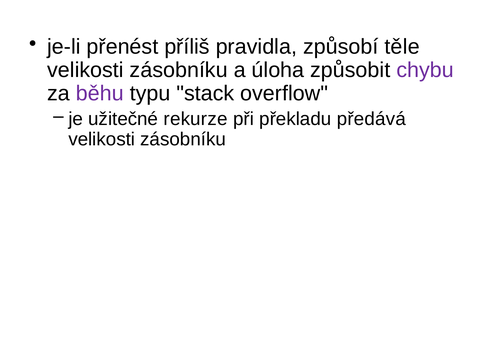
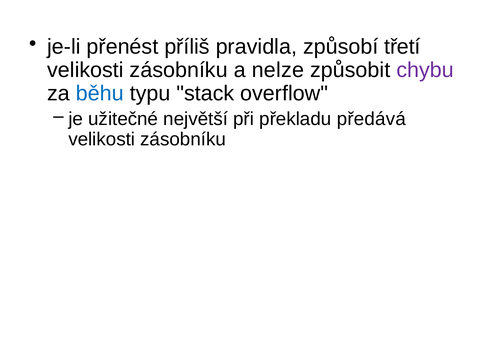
těle: těle -> třetí
úloha: úloha -> nelze
běhu colour: purple -> blue
rekurze: rekurze -> největší
